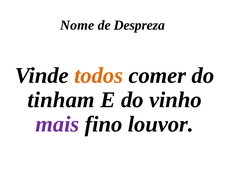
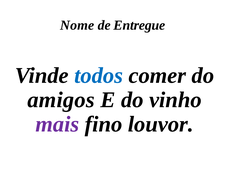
Despreza: Despreza -> Entregue
todos colour: orange -> blue
tinham: tinham -> amigos
